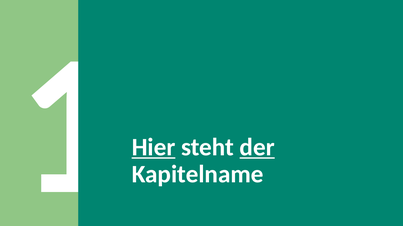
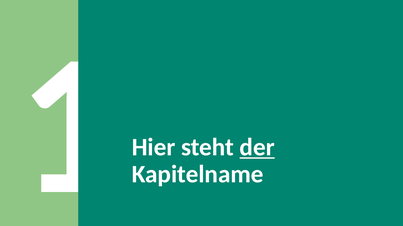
Hier underline: present -> none
